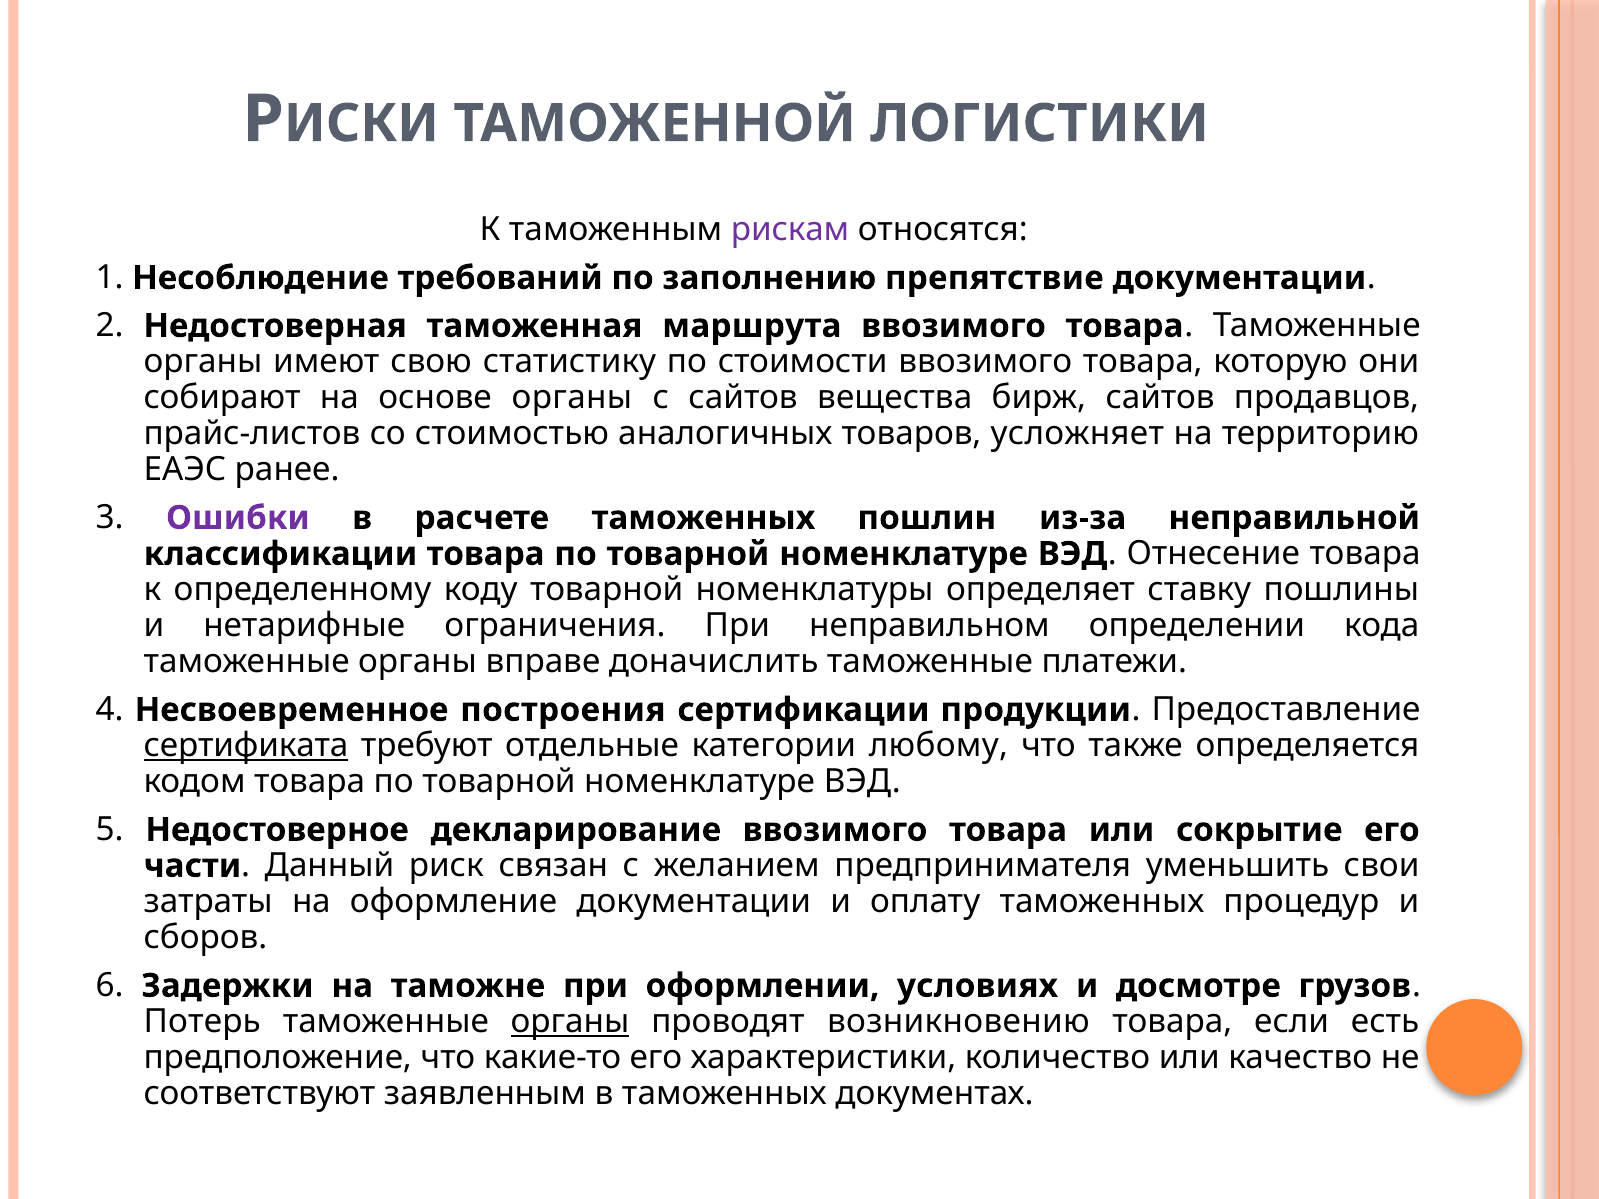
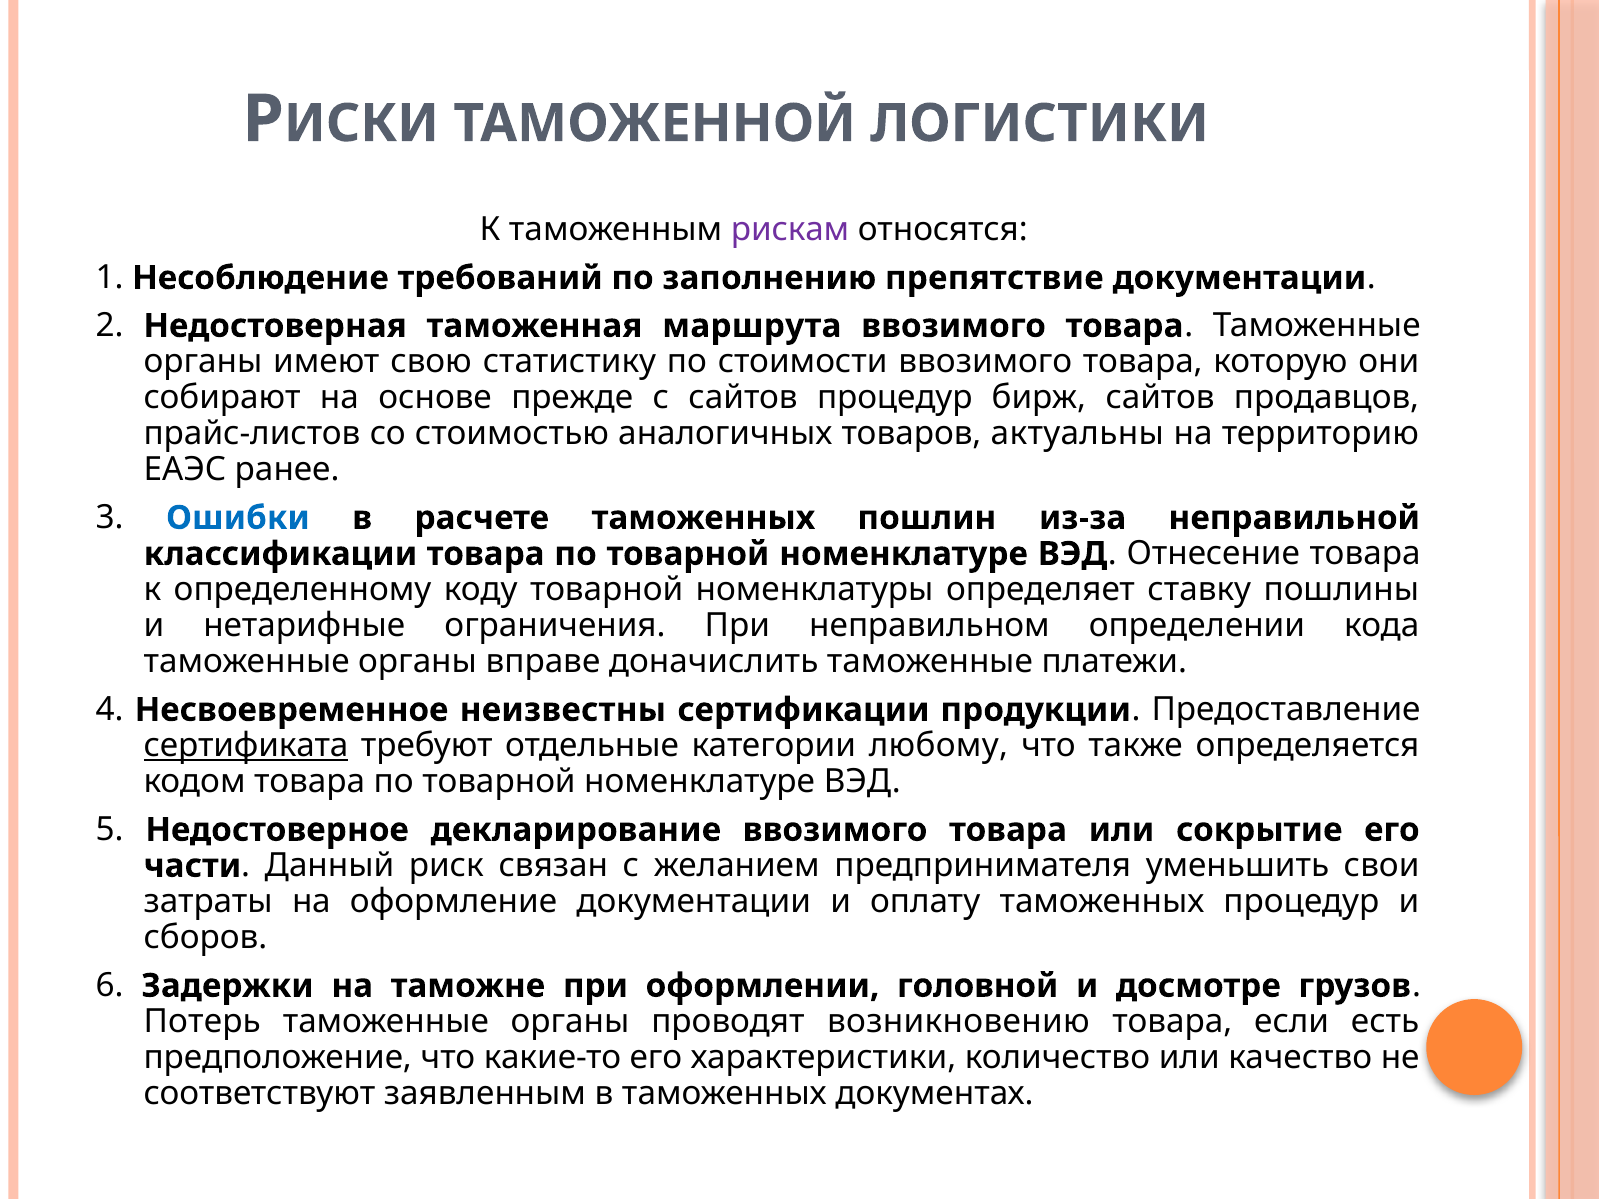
основе органы: органы -> прежде
сайтов вещества: вещества -> процедур
усложняет: усложняет -> актуальны
Ошибки colour: purple -> blue
построения: построения -> неизвестны
условиях: условиях -> головной
органы at (570, 1022) underline: present -> none
